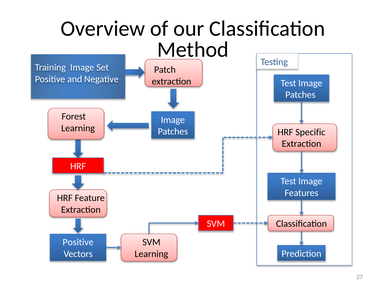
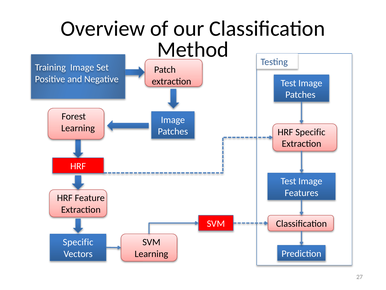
Positive at (78, 242): Positive -> Specific
